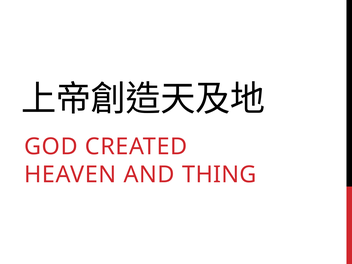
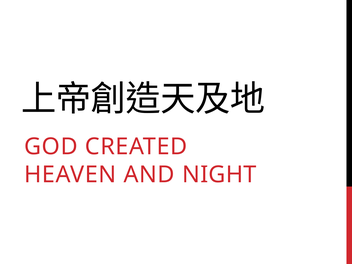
THING: THING -> NIGHT
